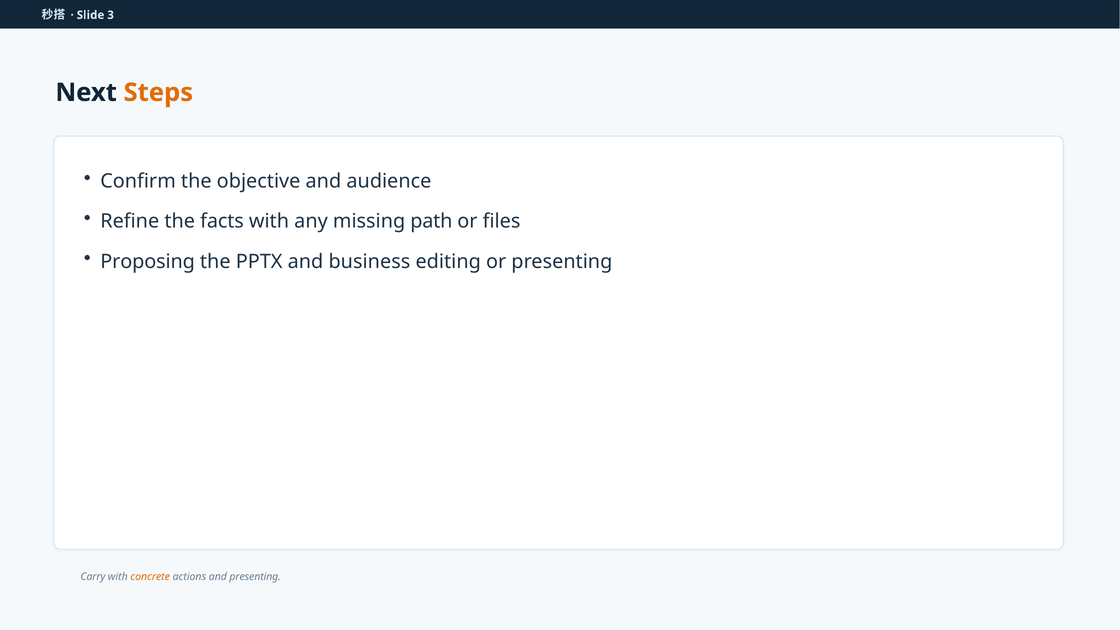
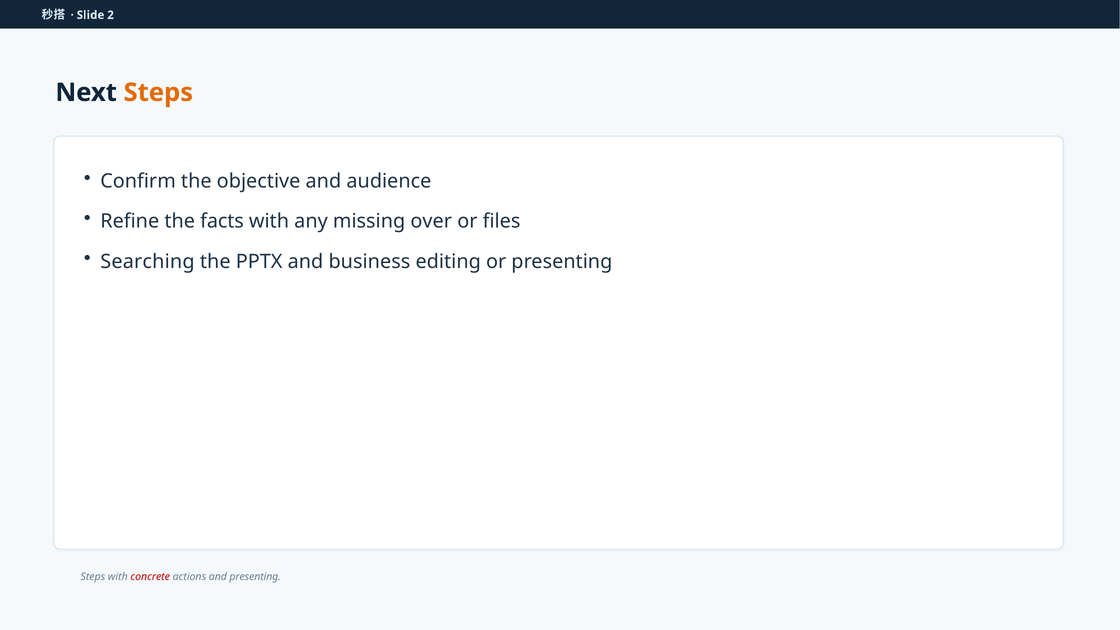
3: 3 -> 2
path: path -> over
Proposing: Proposing -> Searching
Carry at (93, 577): Carry -> Steps
concrete colour: orange -> red
